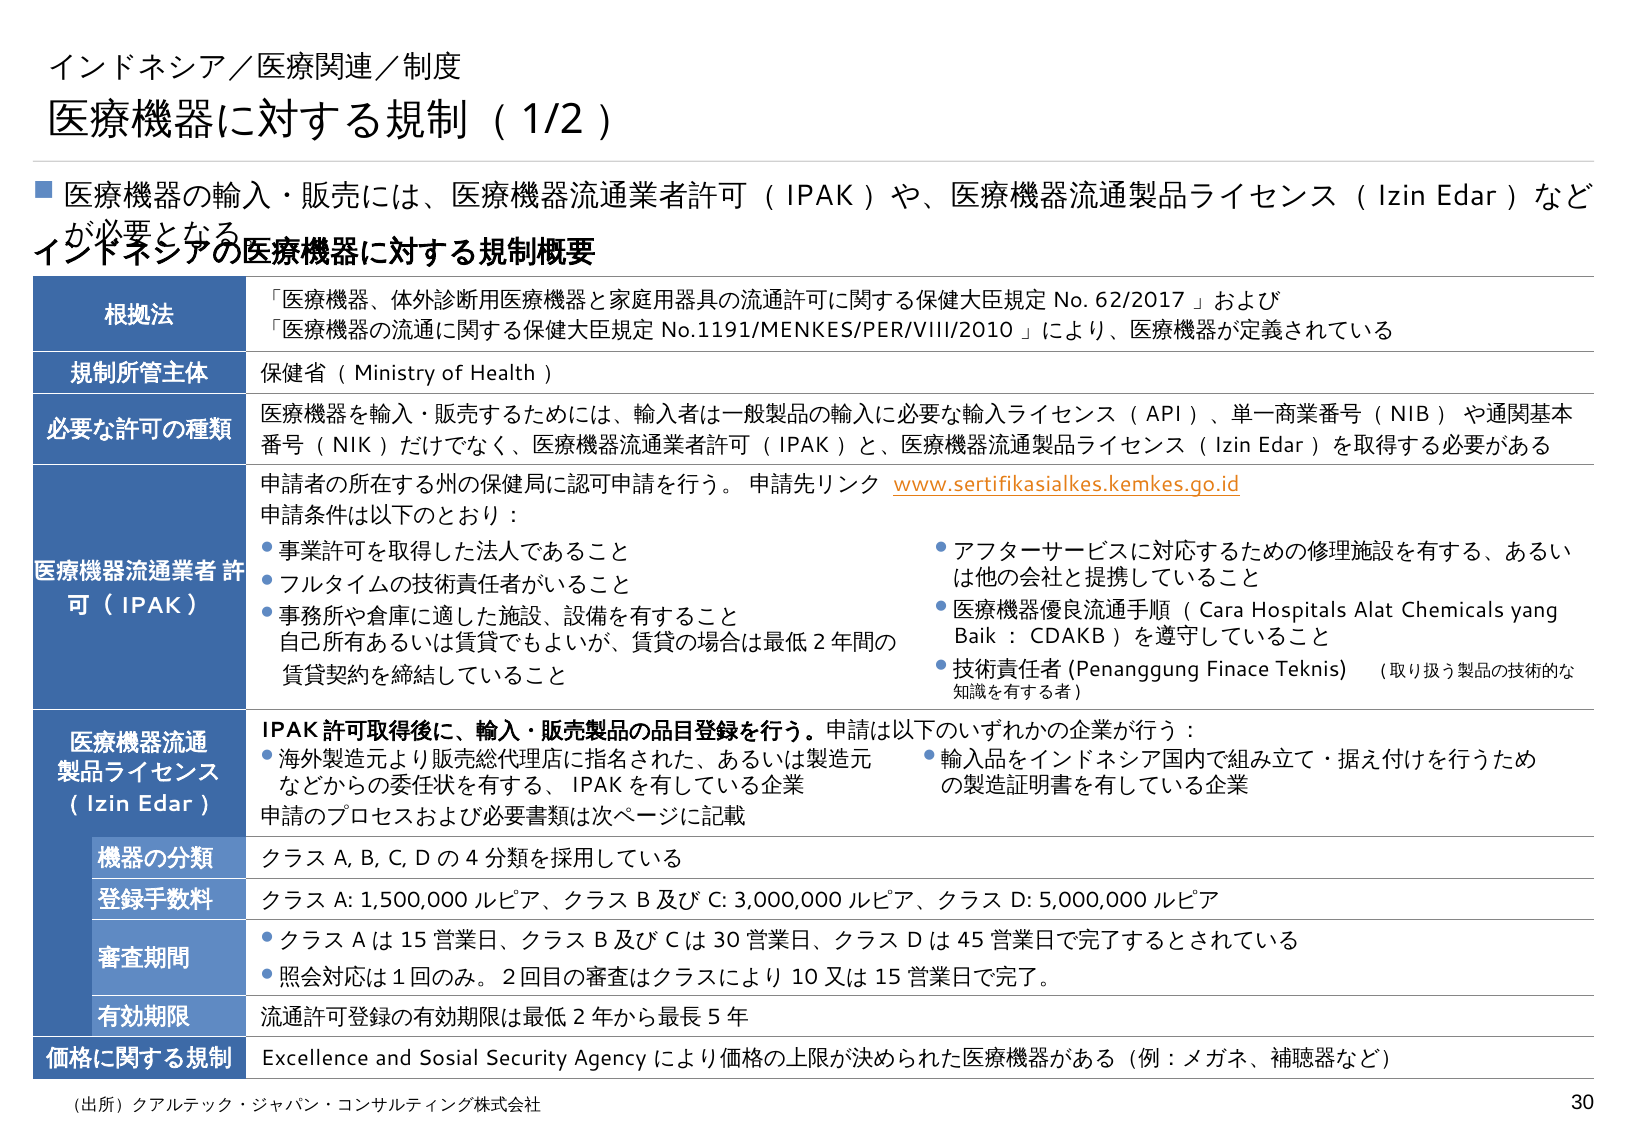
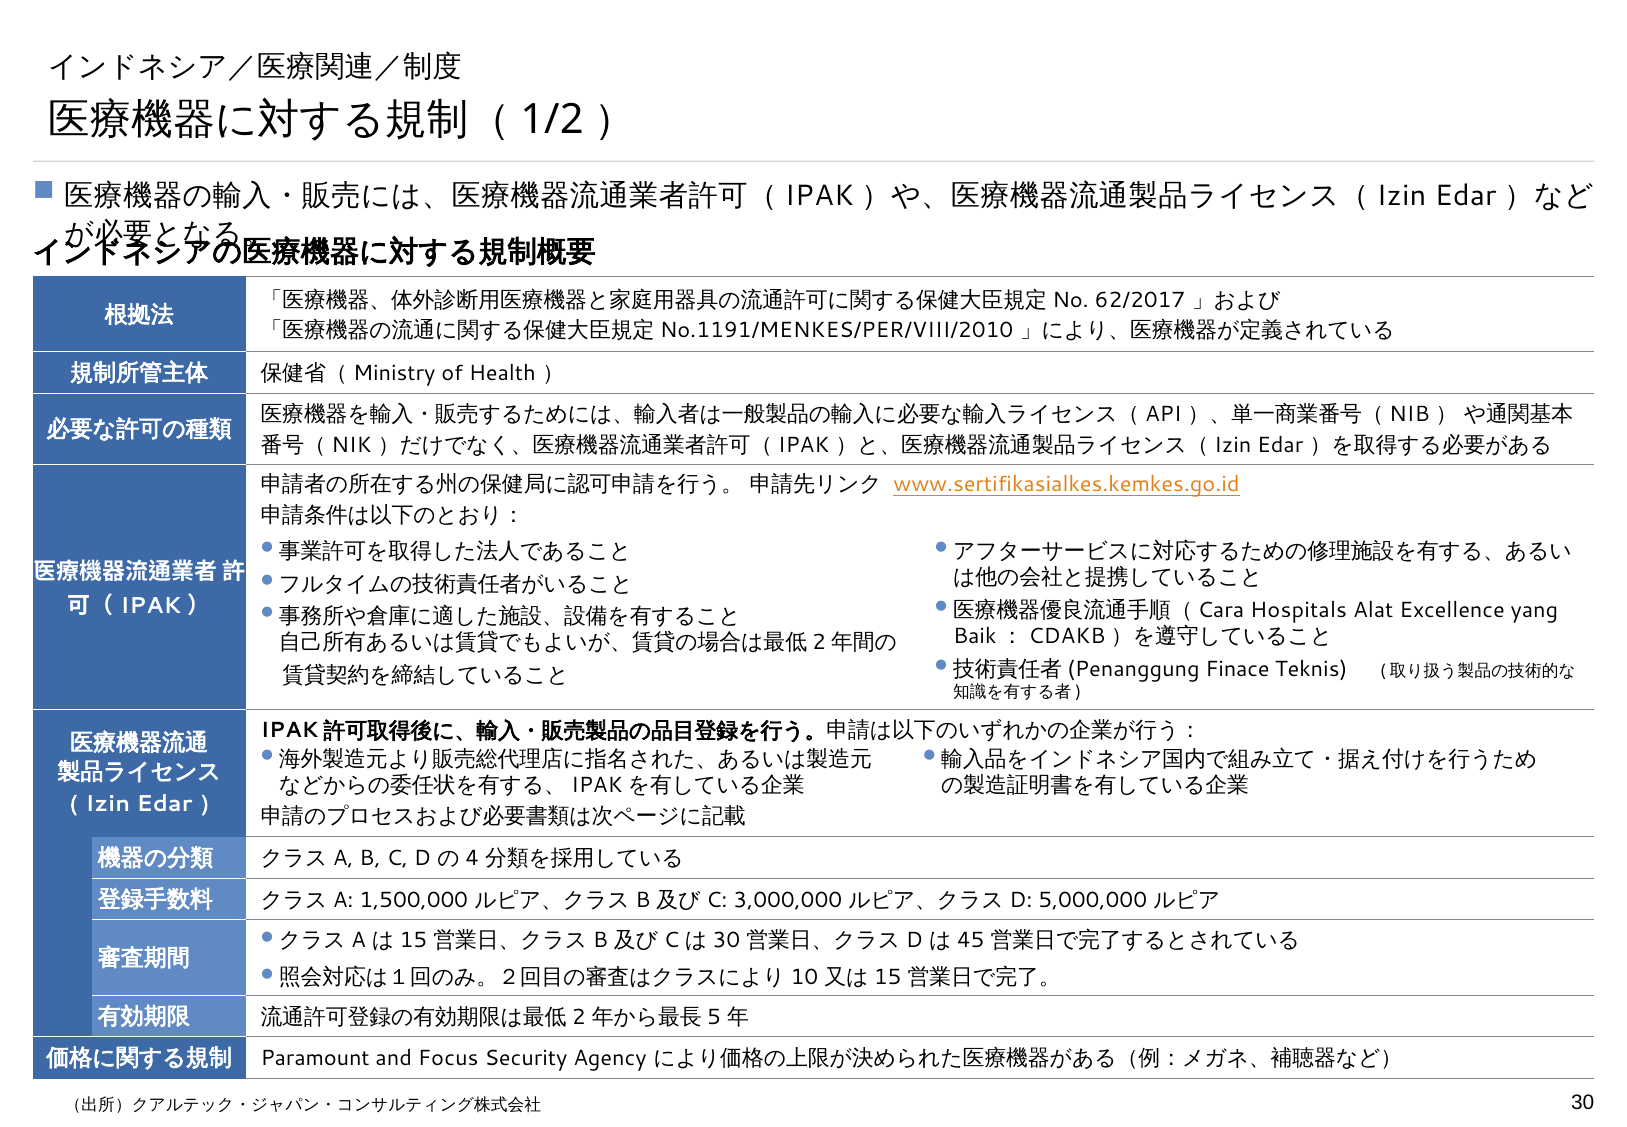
Chemicals: Chemicals -> Excellence
Excellence: Excellence -> Paramount
Sosial: Sosial -> Focus
